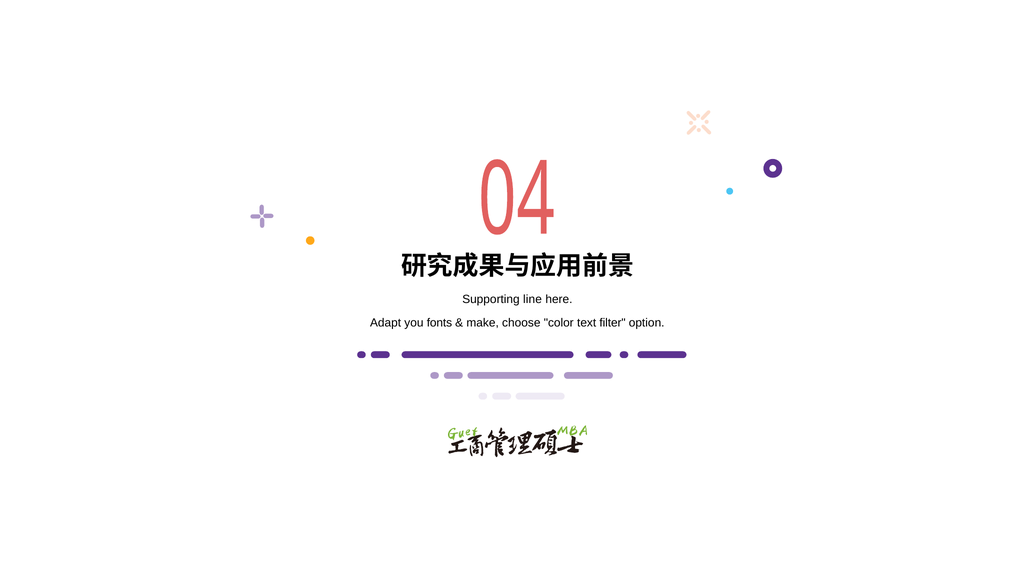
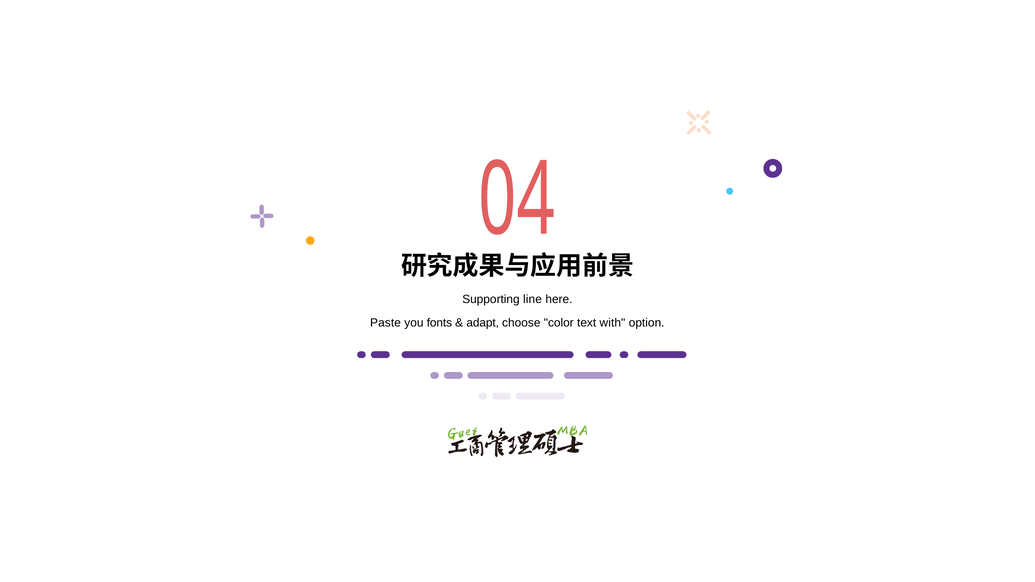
Adapt: Adapt -> Paste
make: make -> adapt
filter: filter -> with
